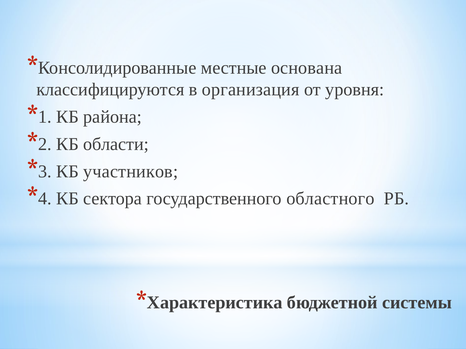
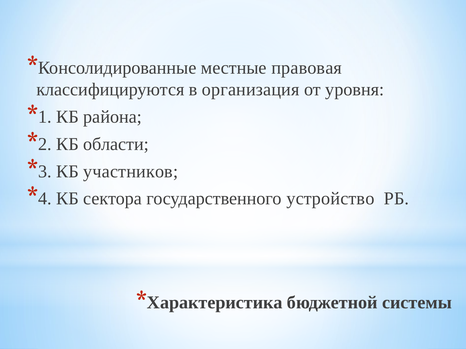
основана: основана -> правовая
областного: областного -> устройство
